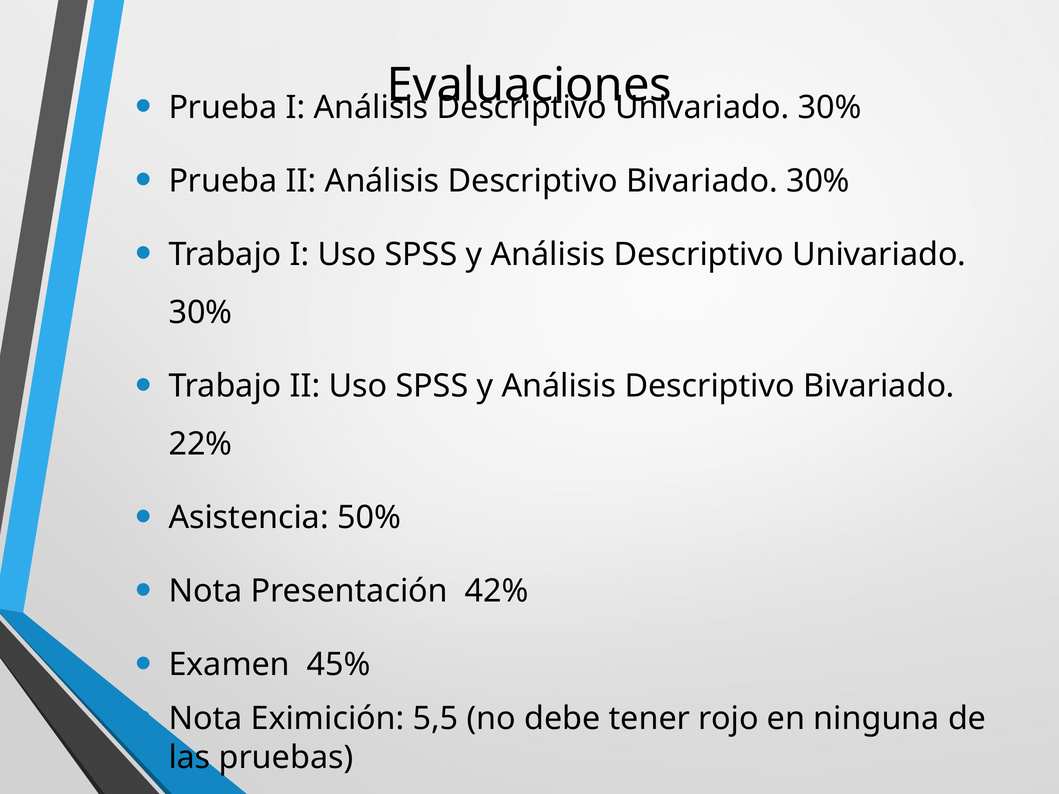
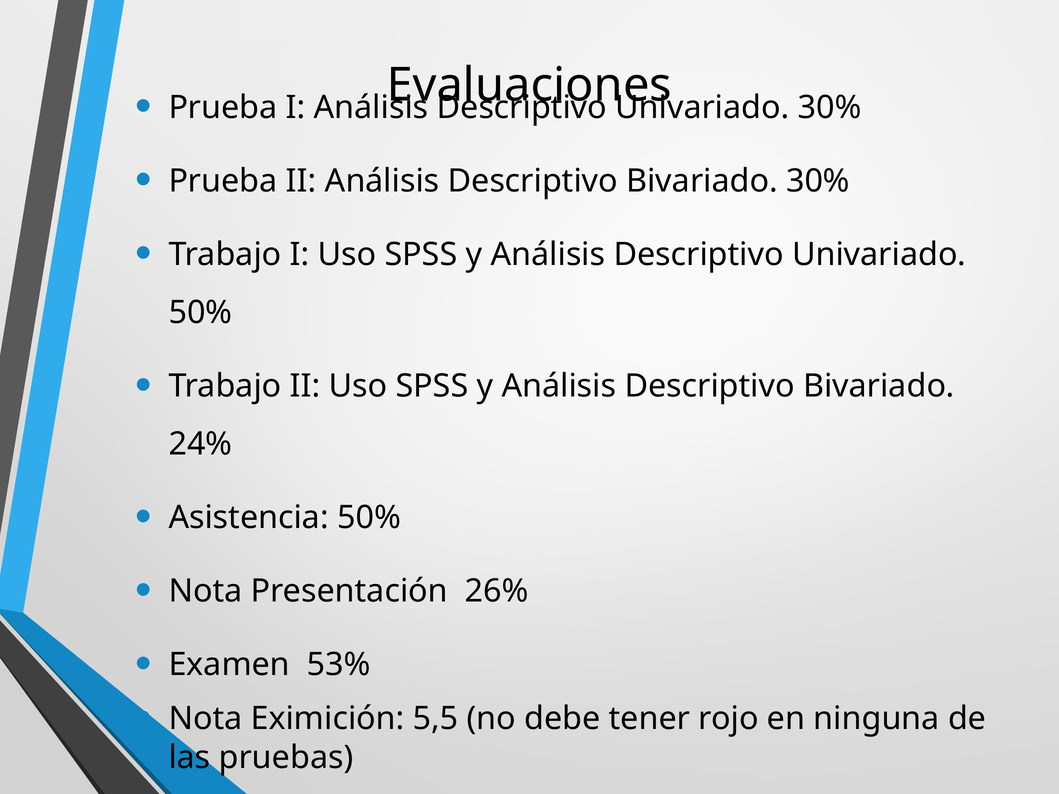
30% at (200, 313): 30% -> 50%
22%: 22% -> 24%
42%: 42% -> 26%
45%: 45% -> 53%
